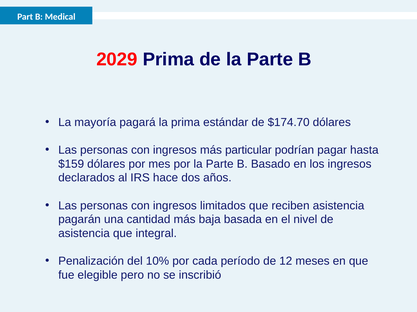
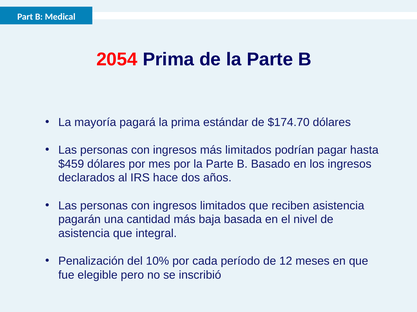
2029: 2029 -> 2054
más particular: particular -> limitados
$159: $159 -> $459
